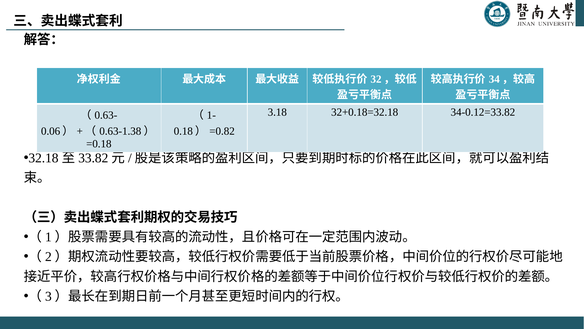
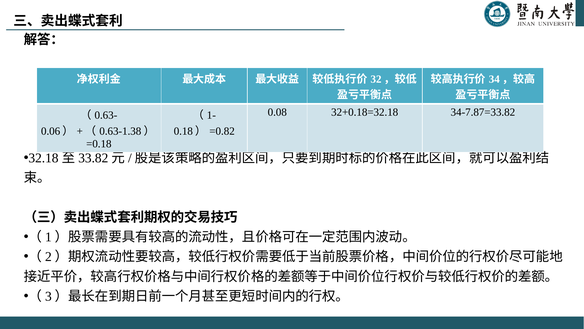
3.18: 3.18 -> 0.08
34-0.12=33.82: 34-0.12=33.82 -> 34-7.87=33.82
